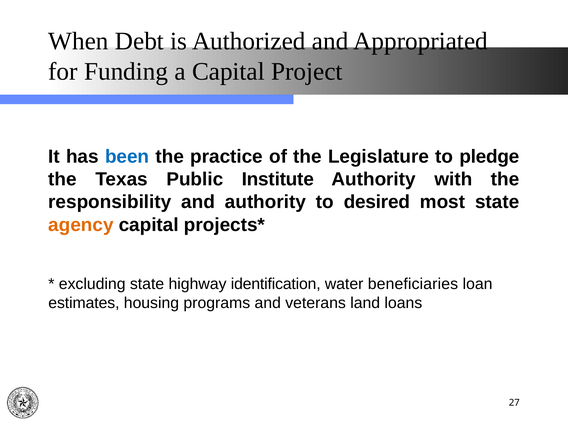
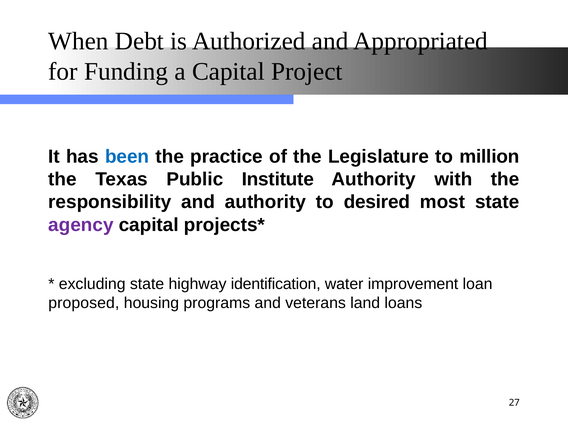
pledge: pledge -> million
agency colour: orange -> purple
beneficiaries: beneficiaries -> improvement
estimates: estimates -> proposed
